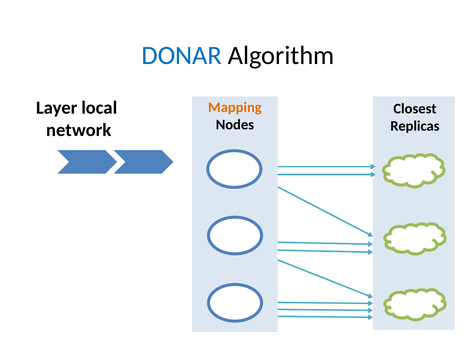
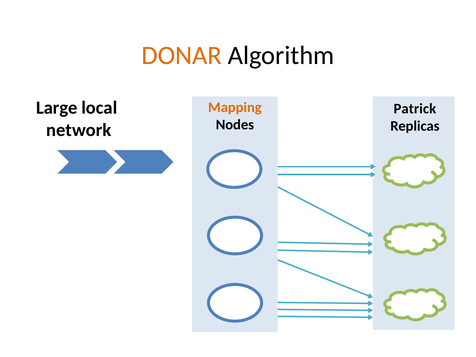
DONAR colour: blue -> orange
Layer: Layer -> Large
Closest: Closest -> Patrick
